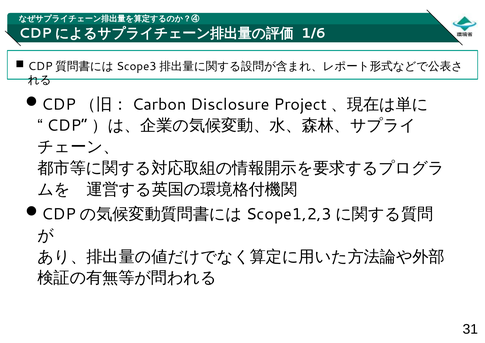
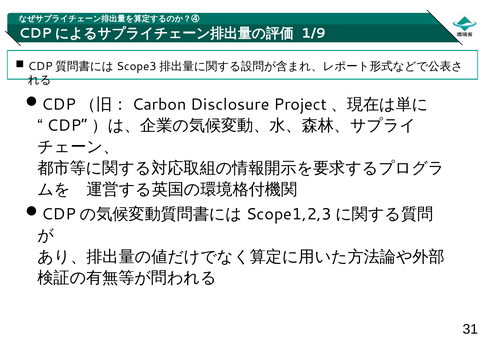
1/6: 1/6 -> 1/9
